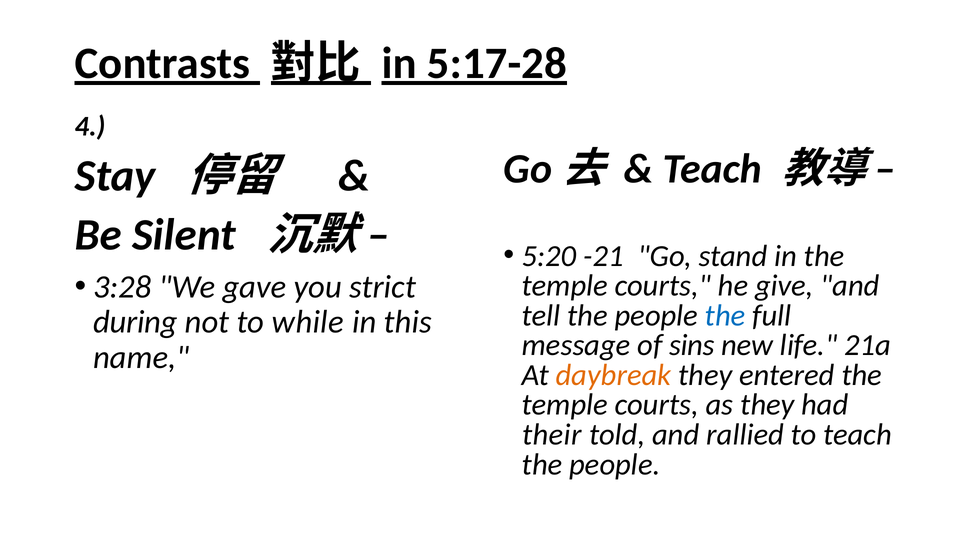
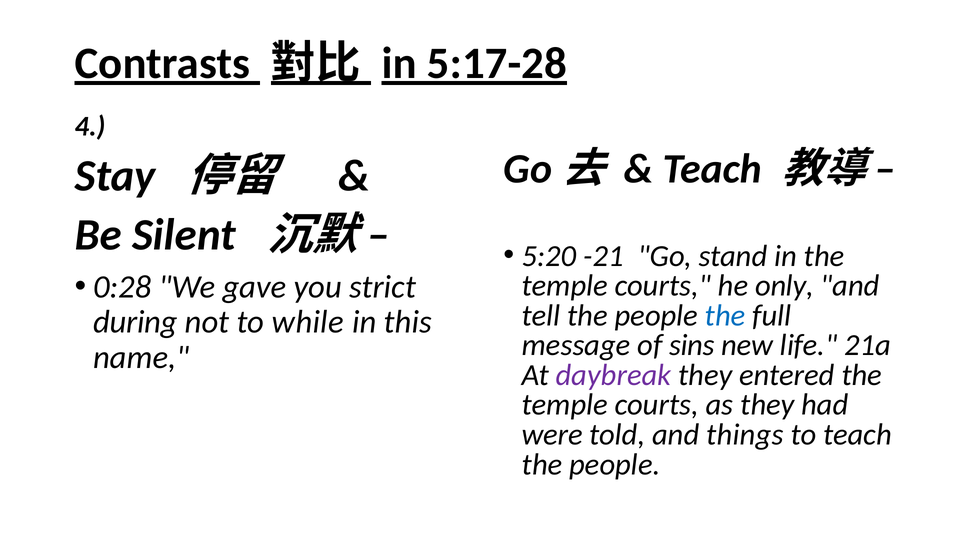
3:28: 3:28 -> 0:28
give: give -> only
daybreak colour: orange -> purple
their: their -> were
rallied: rallied -> things
